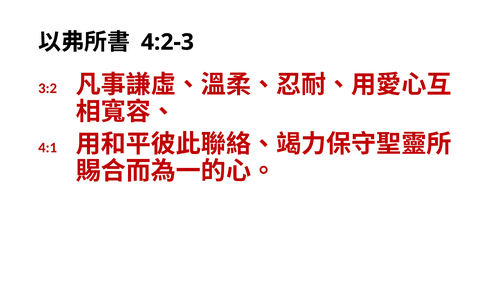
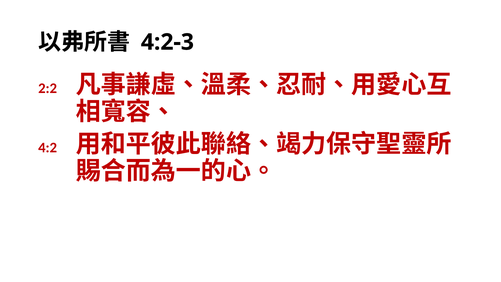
3:2: 3:2 -> 2:2
4:1: 4:1 -> 4:2
